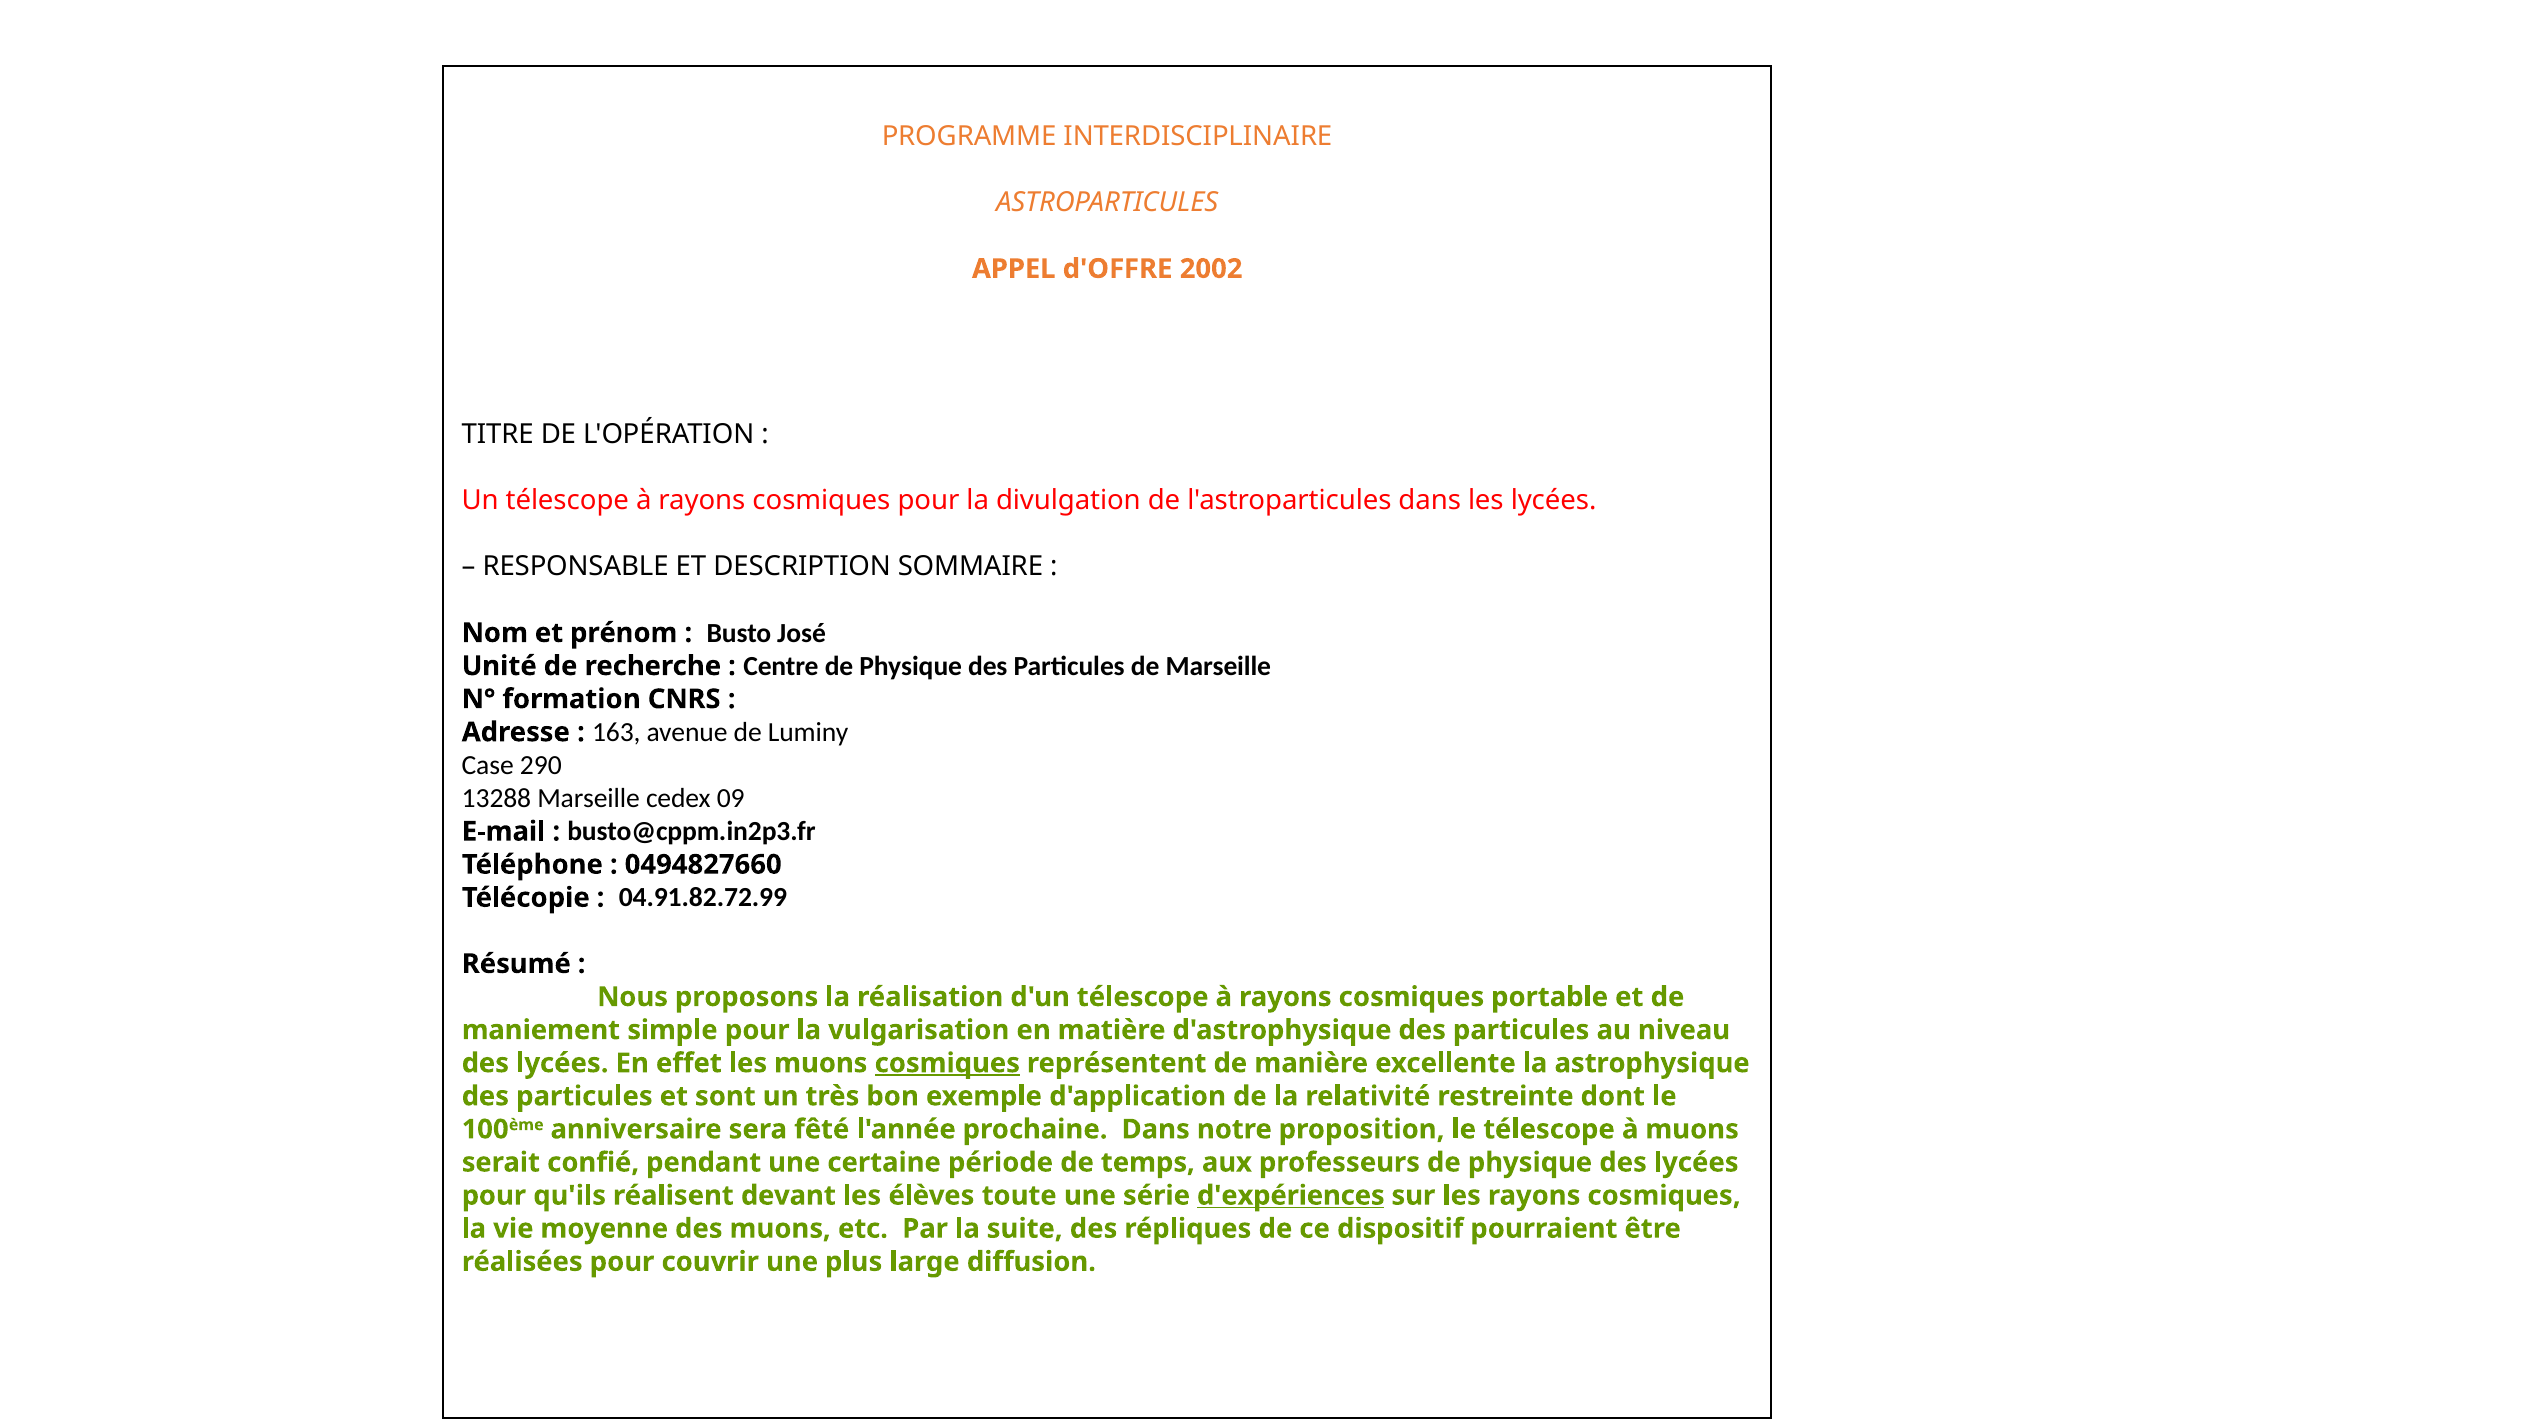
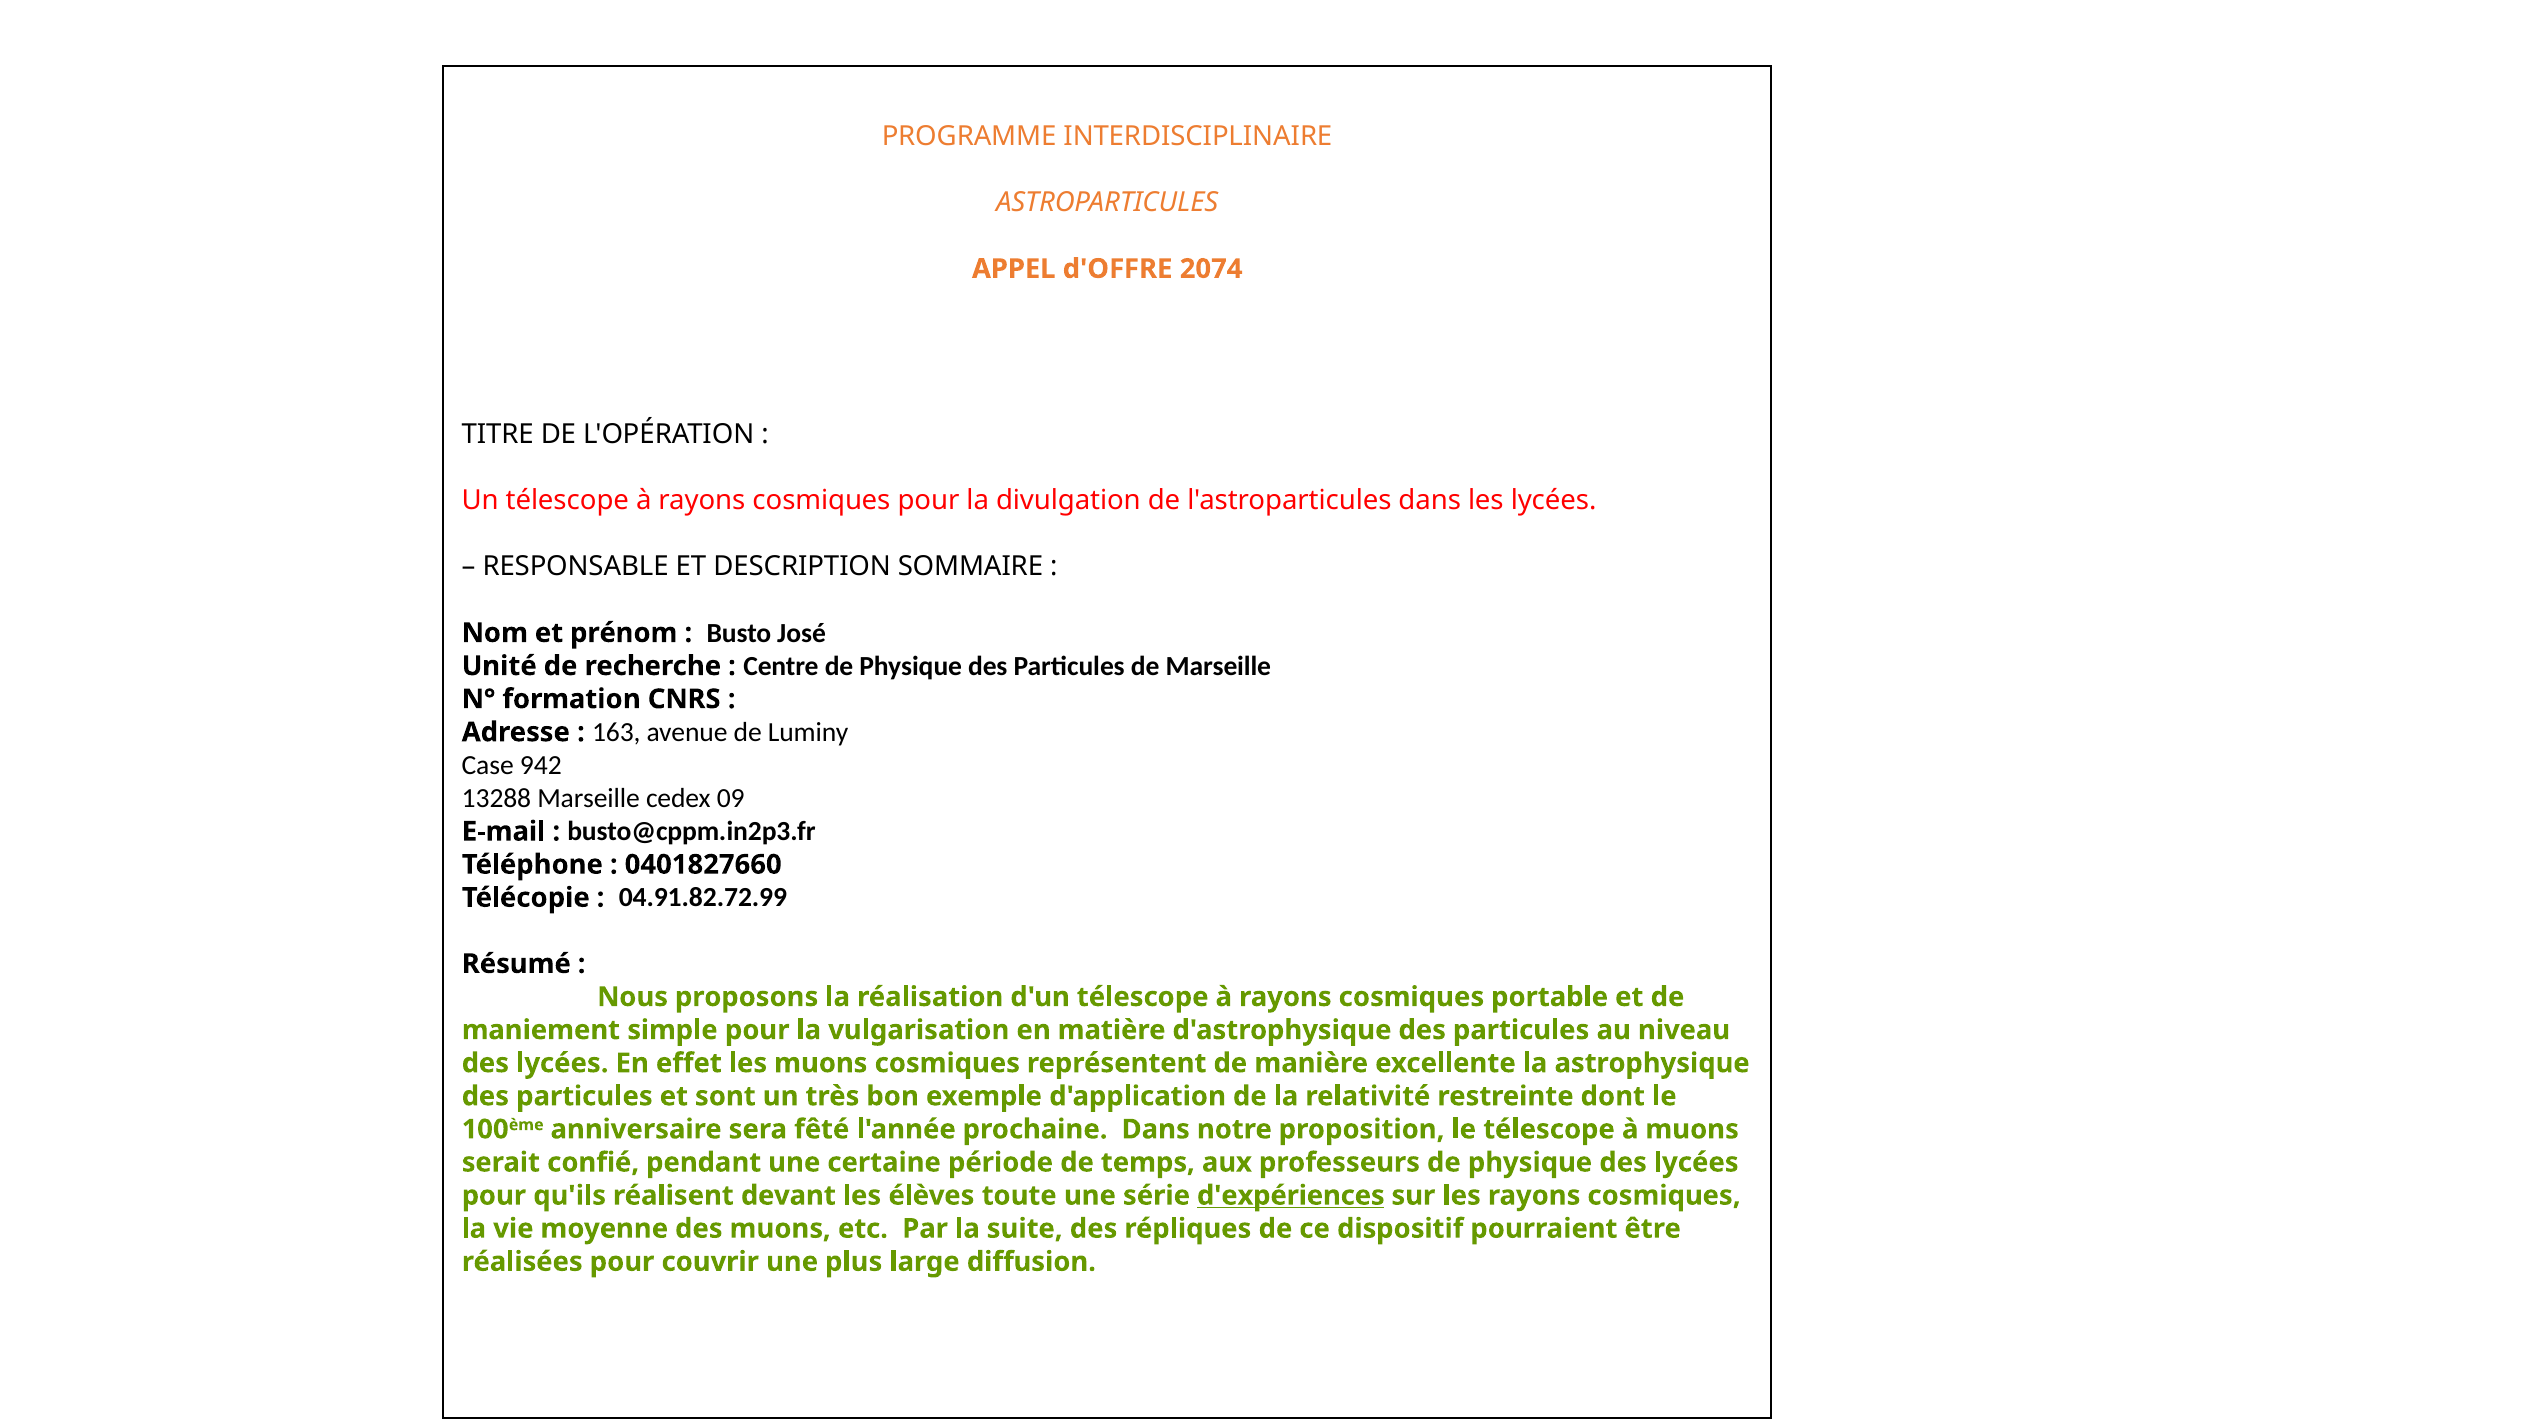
2002: 2002 -> 2074
290: 290 -> 942
0494827660: 0494827660 -> 0401827660
cosmiques at (947, 1063) underline: present -> none
